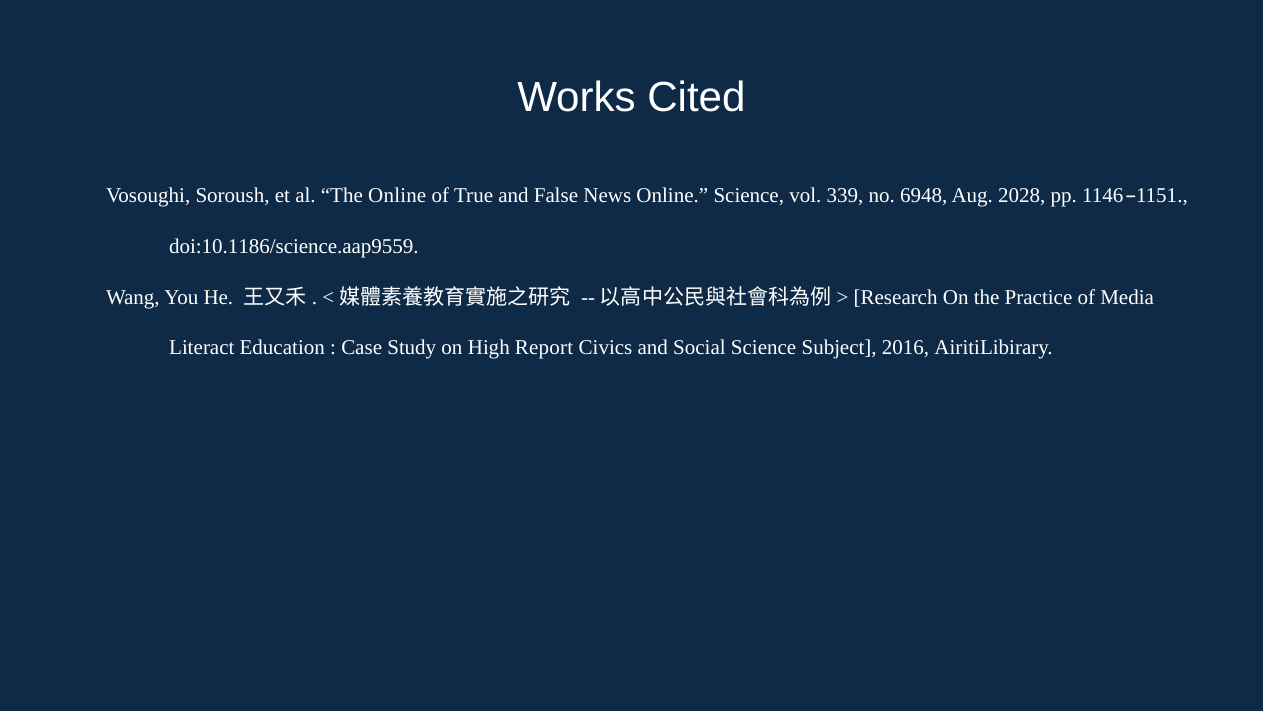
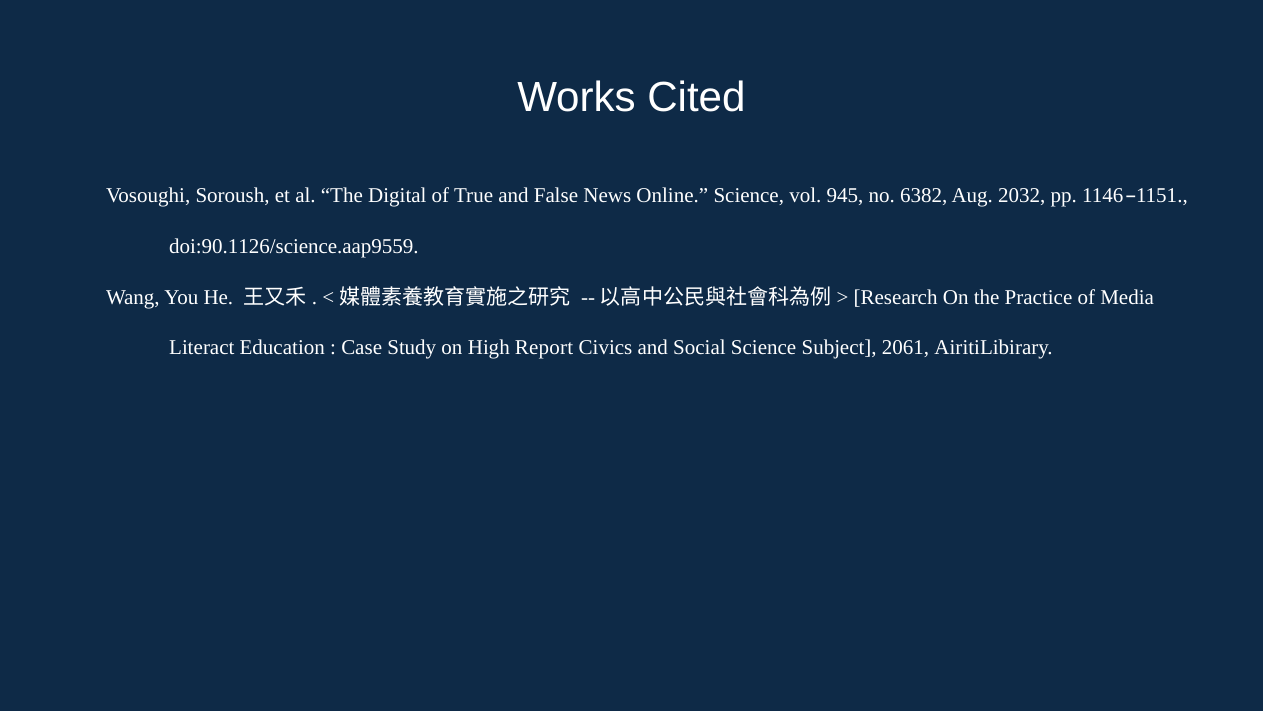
The Online: Online -> Digital
339: 339 -> 945
6948: 6948 -> 6382
2028: 2028 -> 2032
doi:10.1186/science.aap9559: doi:10.1186/science.aap9559 -> doi:90.1126/science.aap9559
2016: 2016 -> 2061
